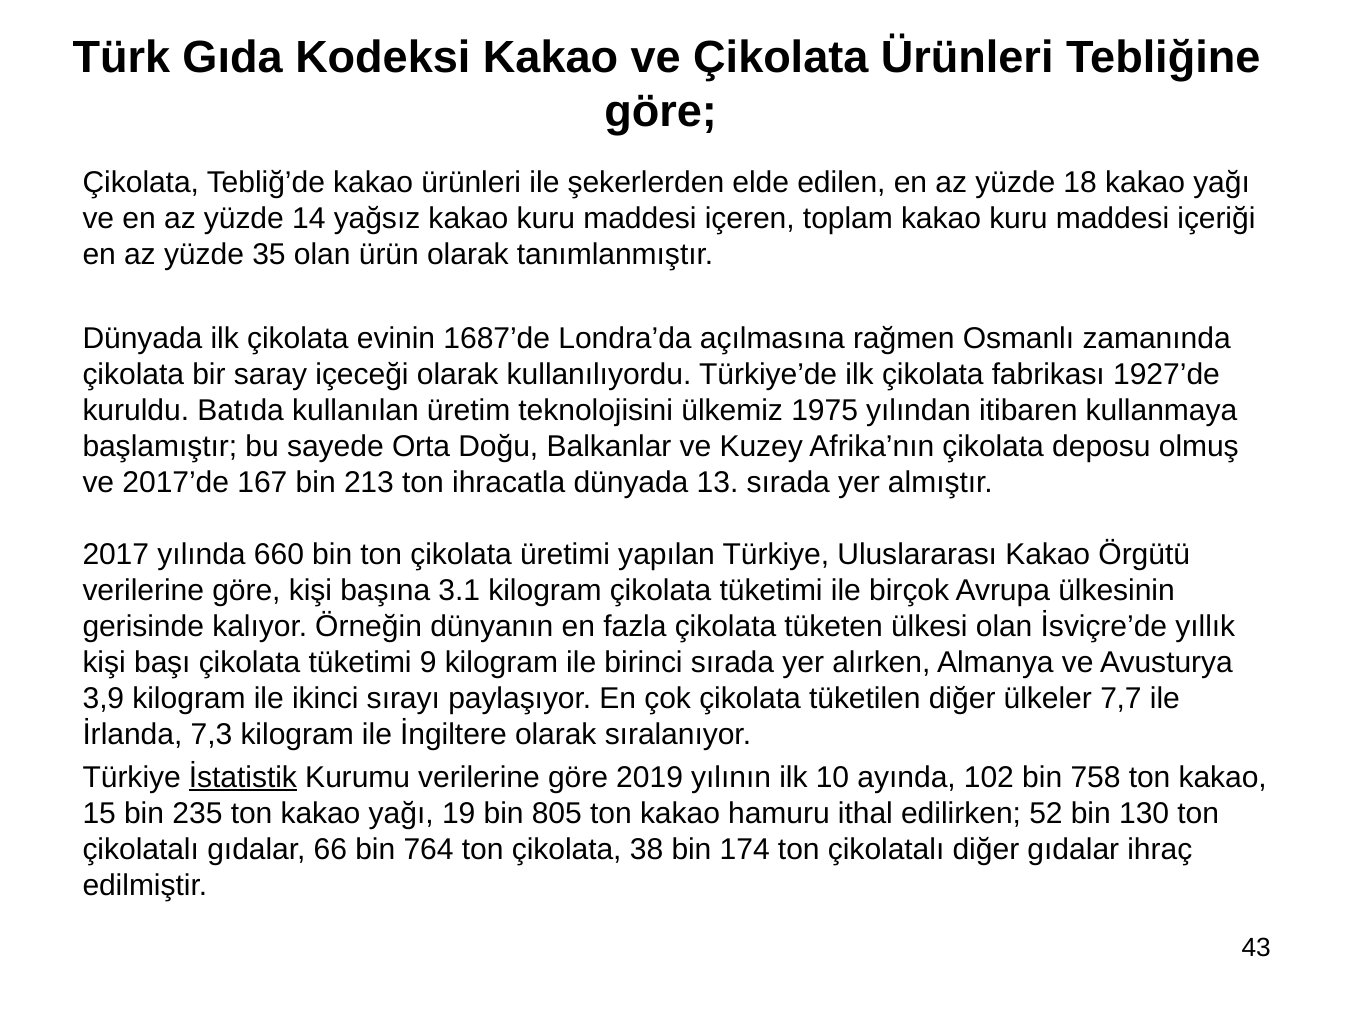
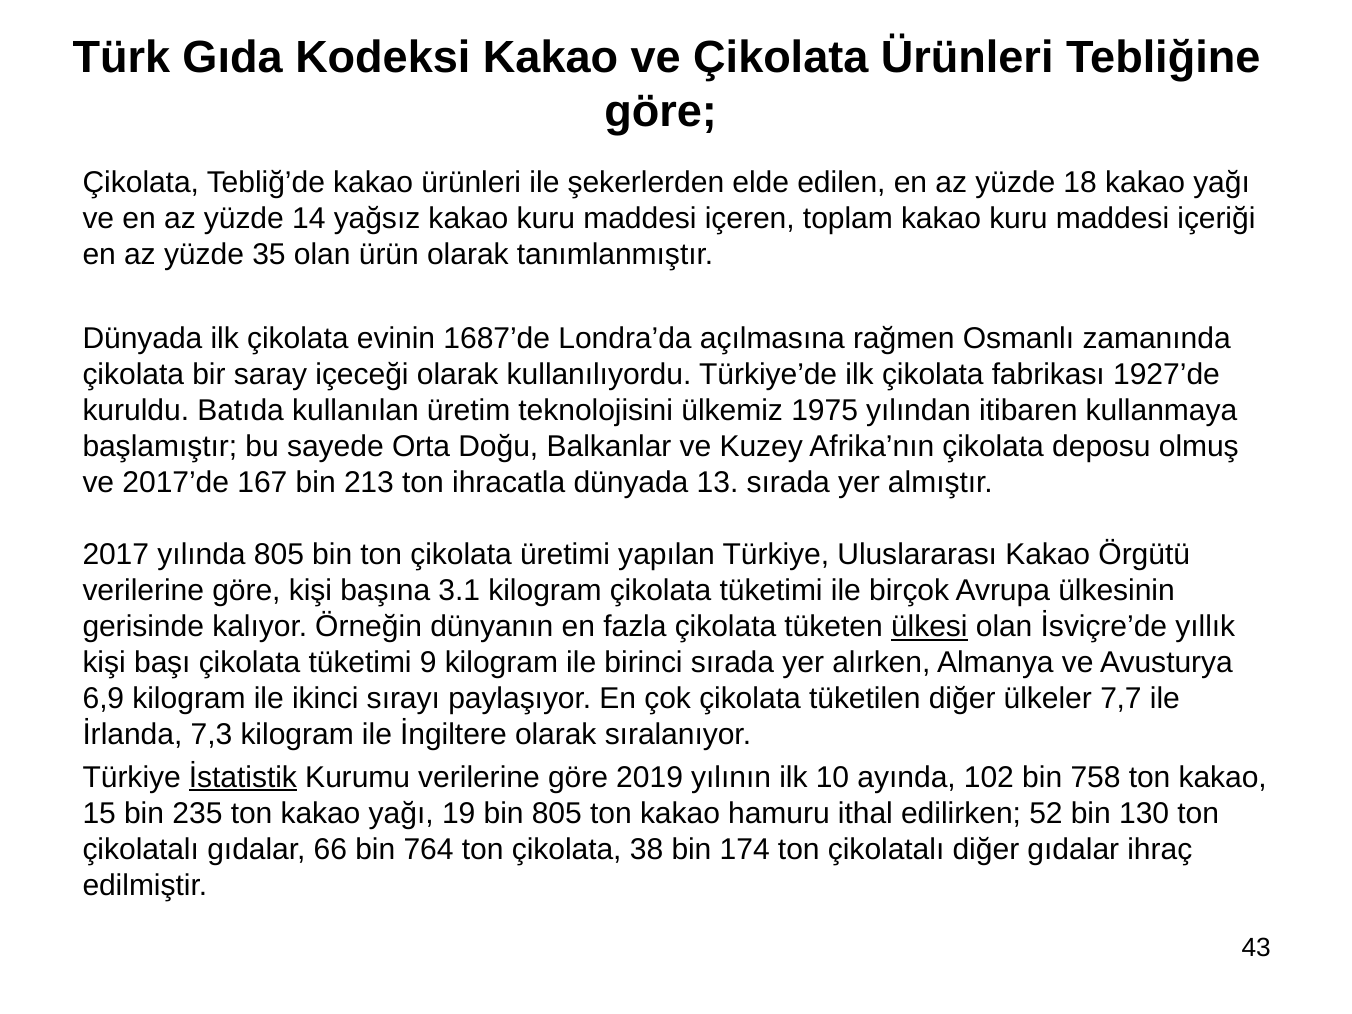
yılında 660: 660 -> 805
ülkesi underline: none -> present
3,9: 3,9 -> 6,9
